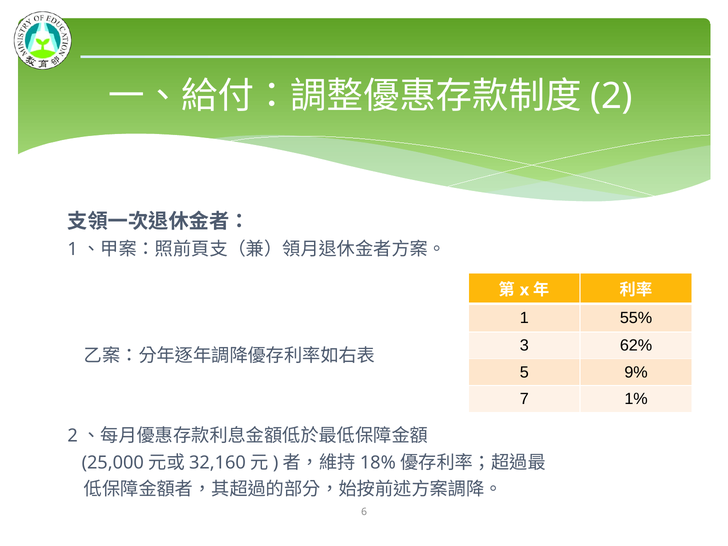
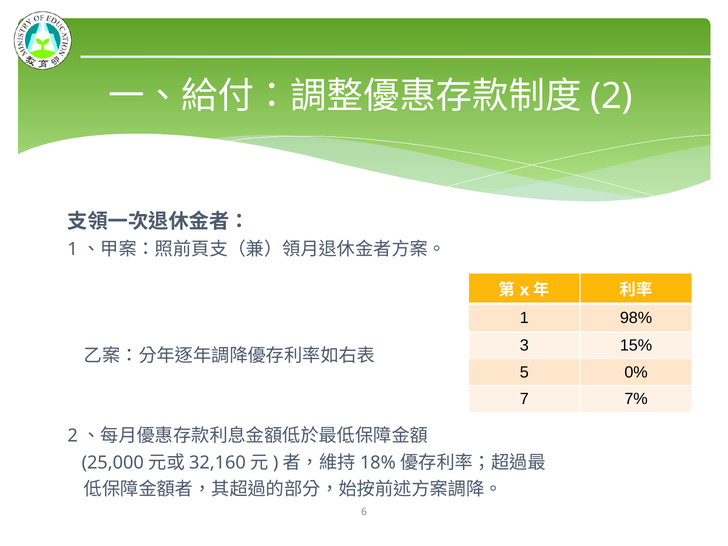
55%: 55% -> 98%
62%: 62% -> 15%
9%: 9% -> 0%
1%: 1% -> 7%
